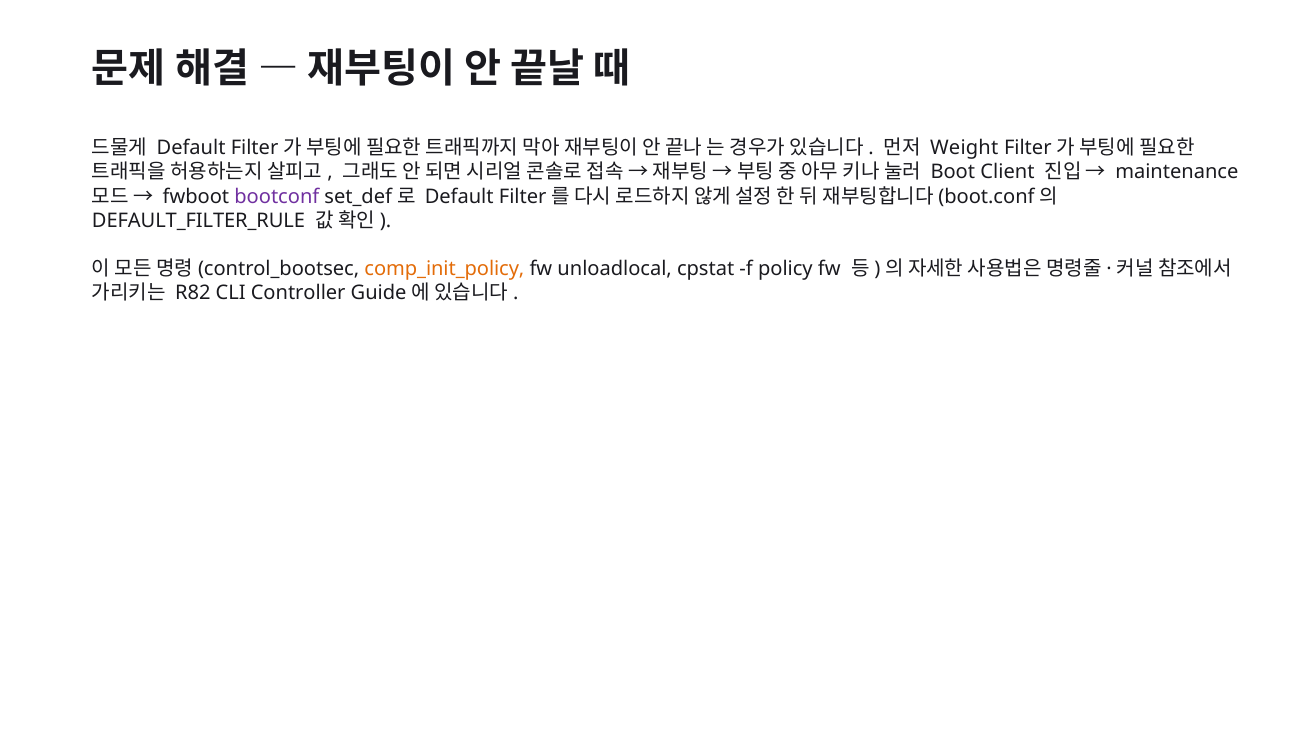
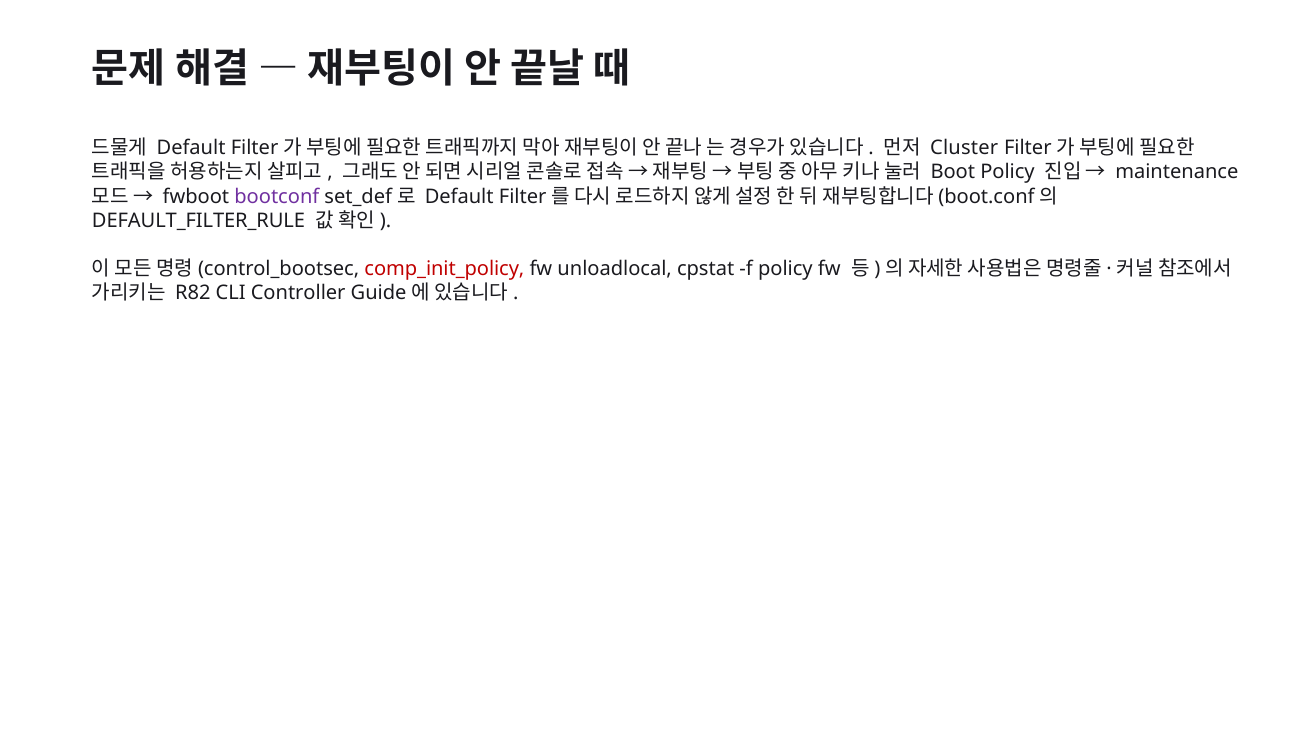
Weight: Weight -> Cluster
Boot Client: Client -> Policy
comp_init_policy colour: orange -> red
